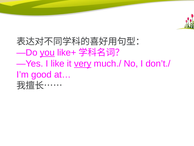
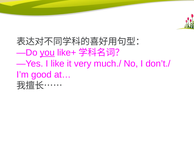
very underline: present -> none
